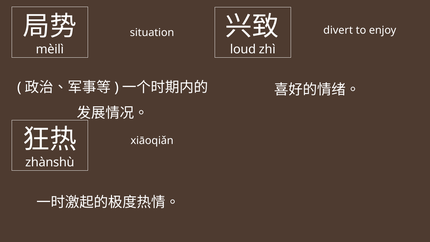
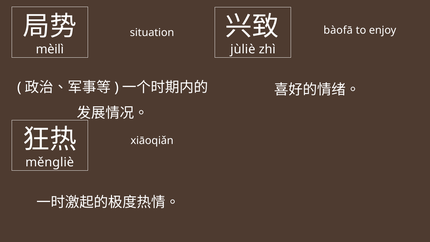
divert: divert -> bàofā
loud: loud -> jùliè
zhànshù: zhànshù -> měngliè
